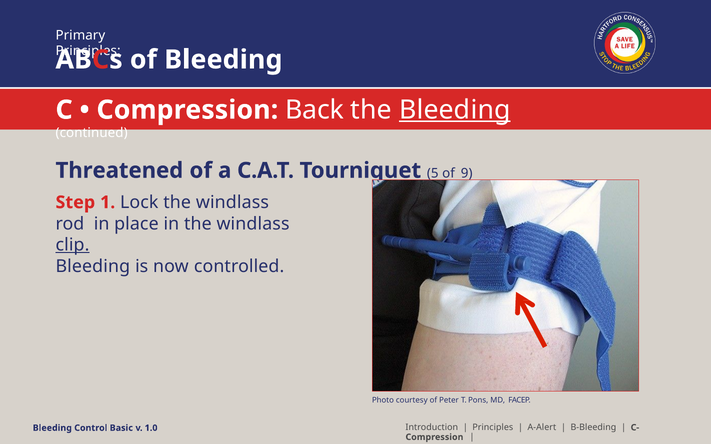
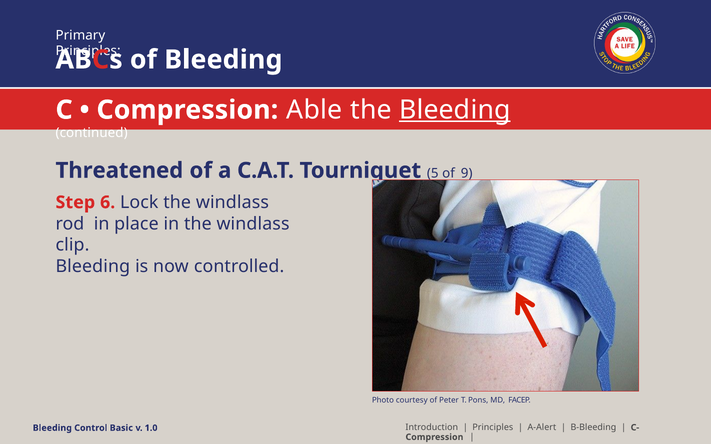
Back: Back -> Able
1: 1 -> 6
clip underline: present -> none
